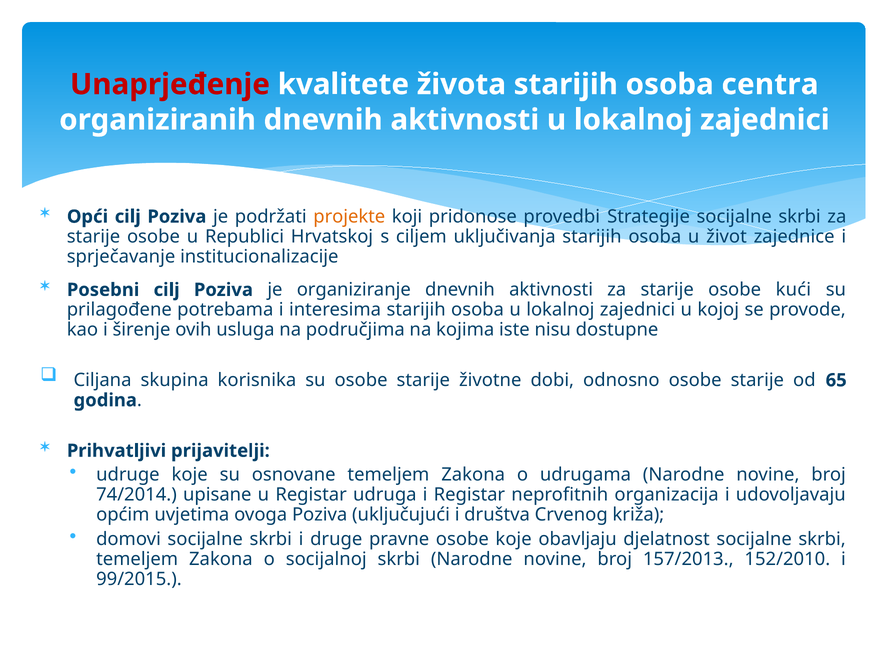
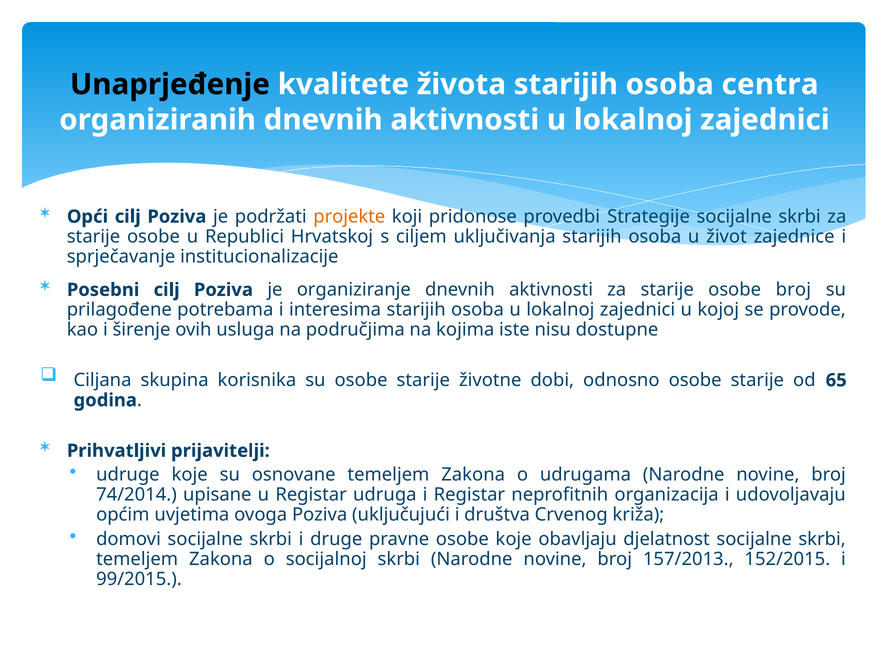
Unaprjeđenje colour: red -> black
osobe kući: kući -> broj
152/2010: 152/2010 -> 152/2015
